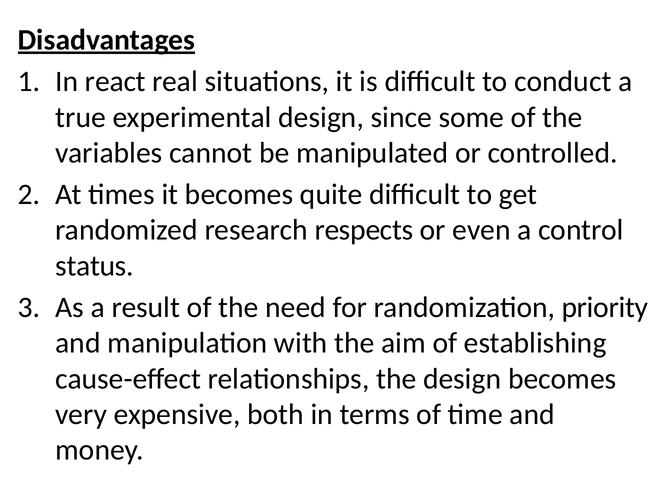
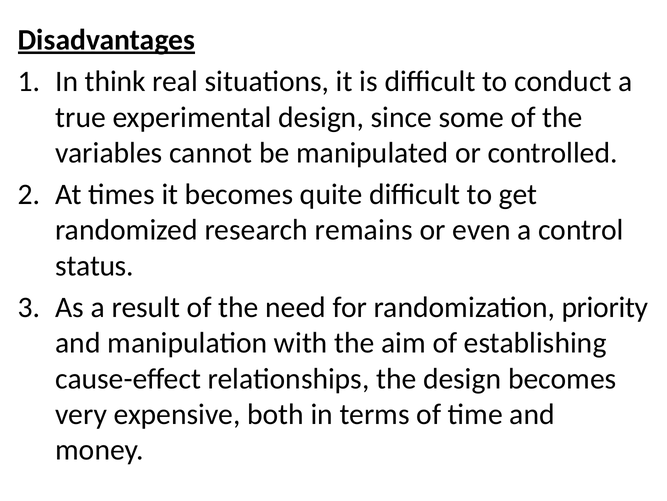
react: react -> think
respects: respects -> remains
